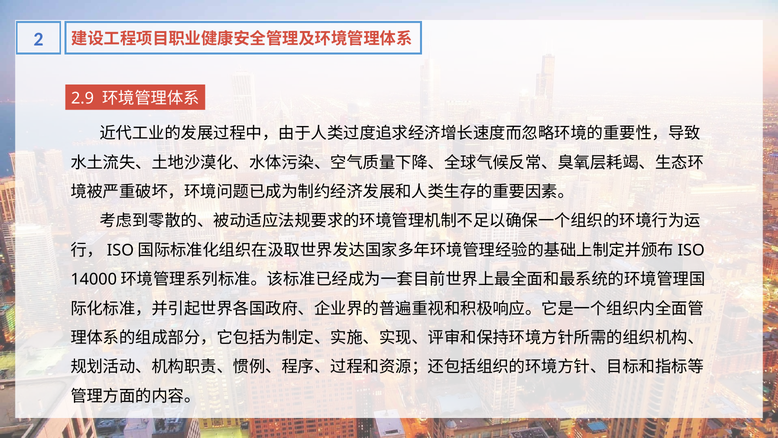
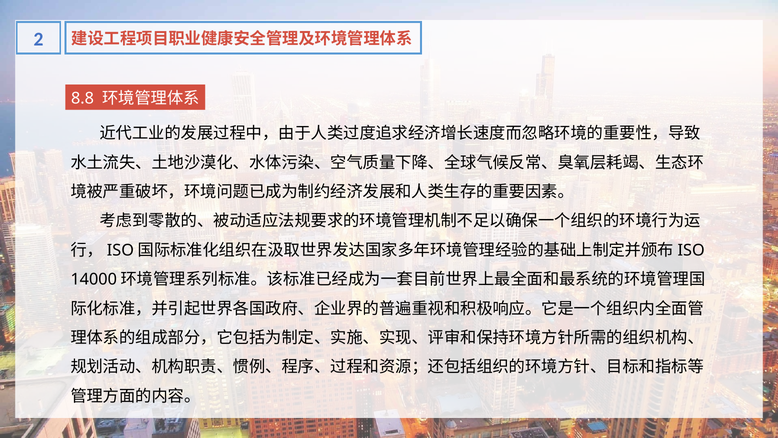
2.9: 2.9 -> 8.8
